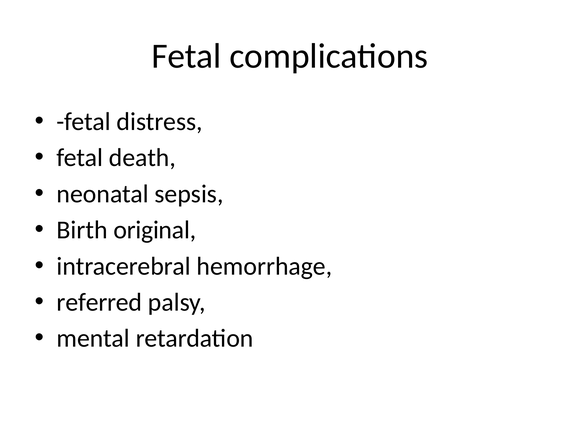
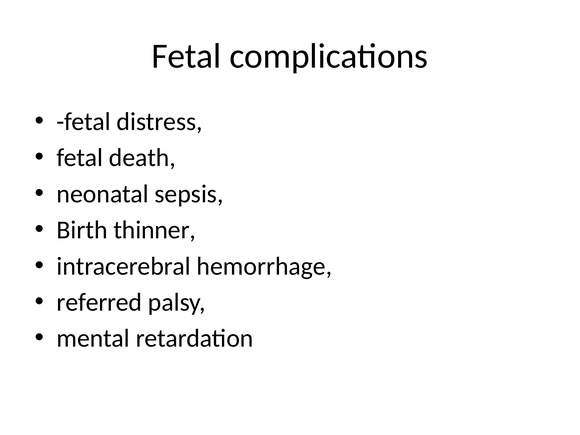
original: original -> thinner
